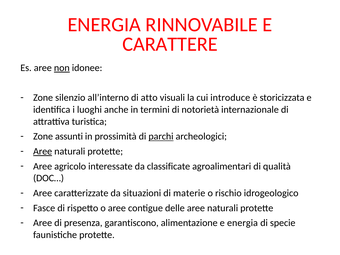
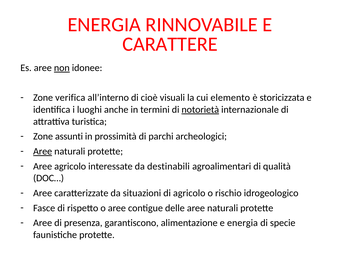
silenzio: silenzio -> verifica
atto: atto -> cioè
introduce: introduce -> elemento
notorietà underline: none -> present
parchi underline: present -> none
classificate: classificate -> destinabili
di materie: materie -> agricolo
